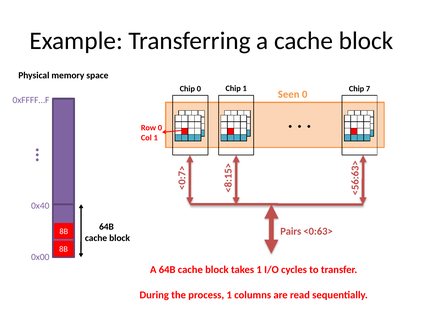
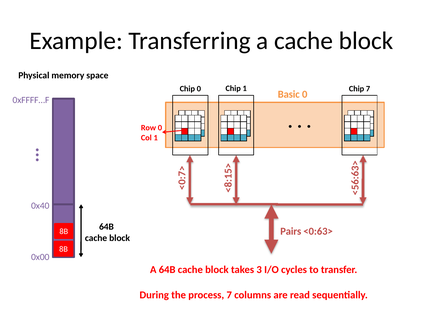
Seen: Seen -> Basic
takes 1: 1 -> 3
process 1: 1 -> 7
